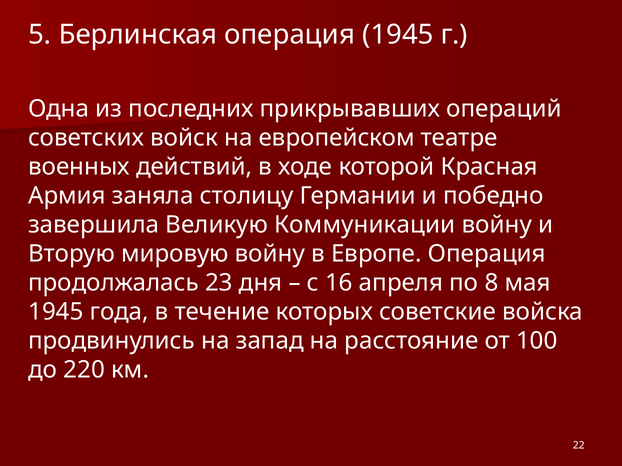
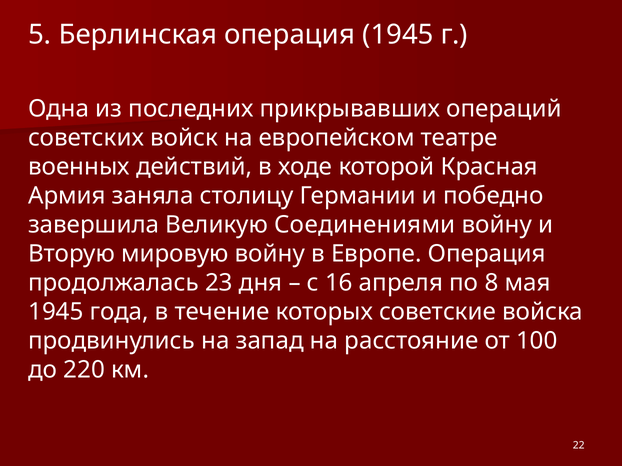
Коммуникации: Коммуникации -> Соединениями
